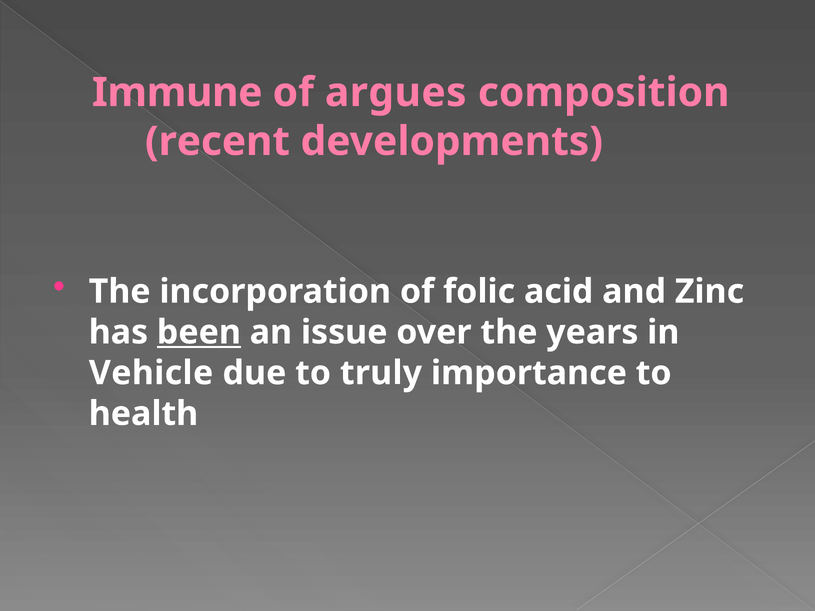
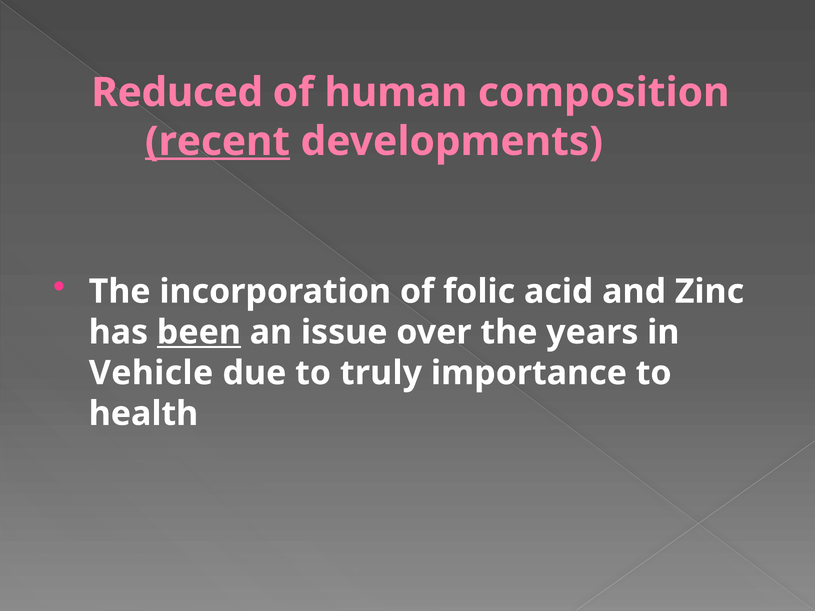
Immune: Immune -> Reduced
argues: argues -> human
recent underline: none -> present
